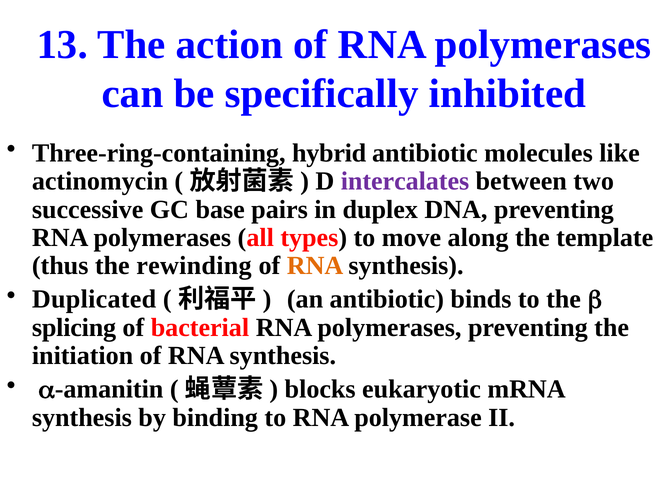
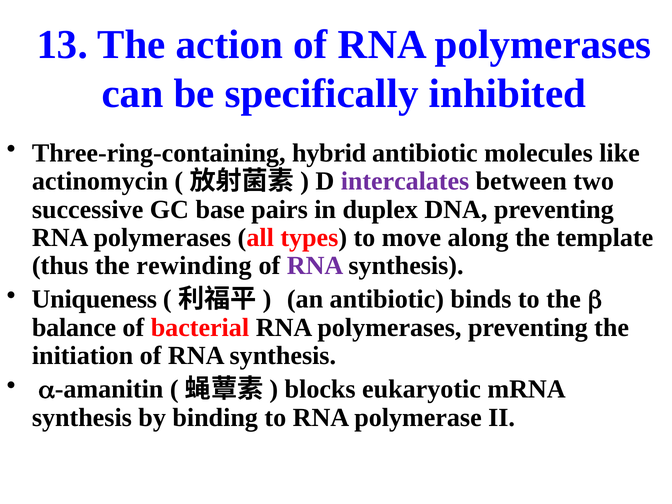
RNA at (315, 266) colour: orange -> purple
Duplicated: Duplicated -> Uniqueness
splicing: splicing -> balance
